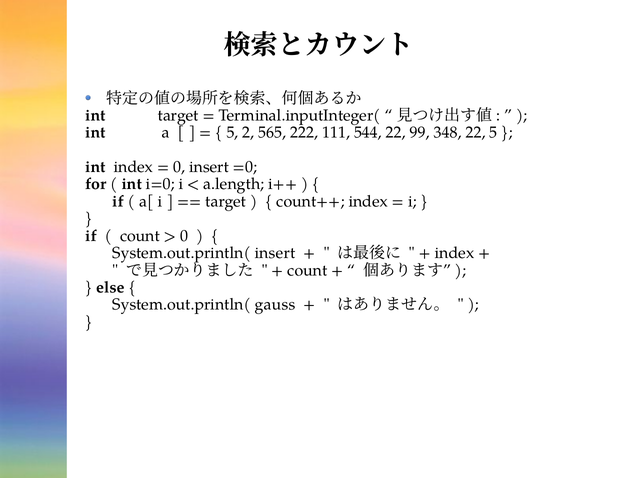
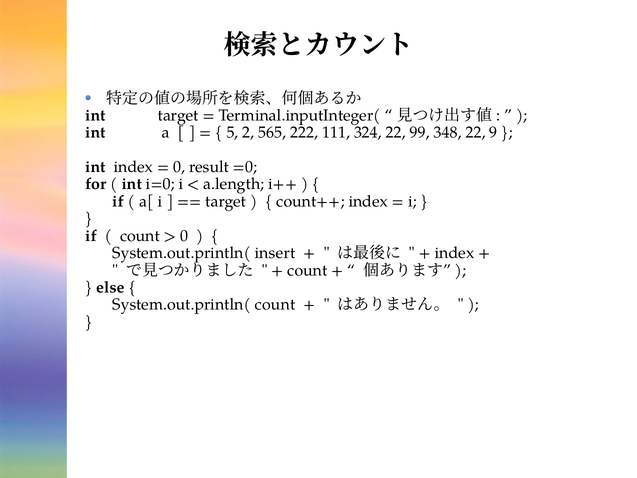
544: 544 -> 324
22 5: 5 -> 9
0 insert: insert -> result
System.out.println( gauss: gauss -> count
